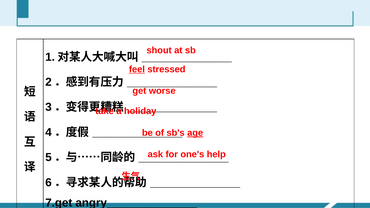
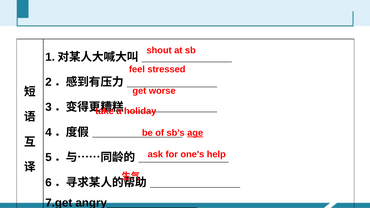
feel underline: present -> none
